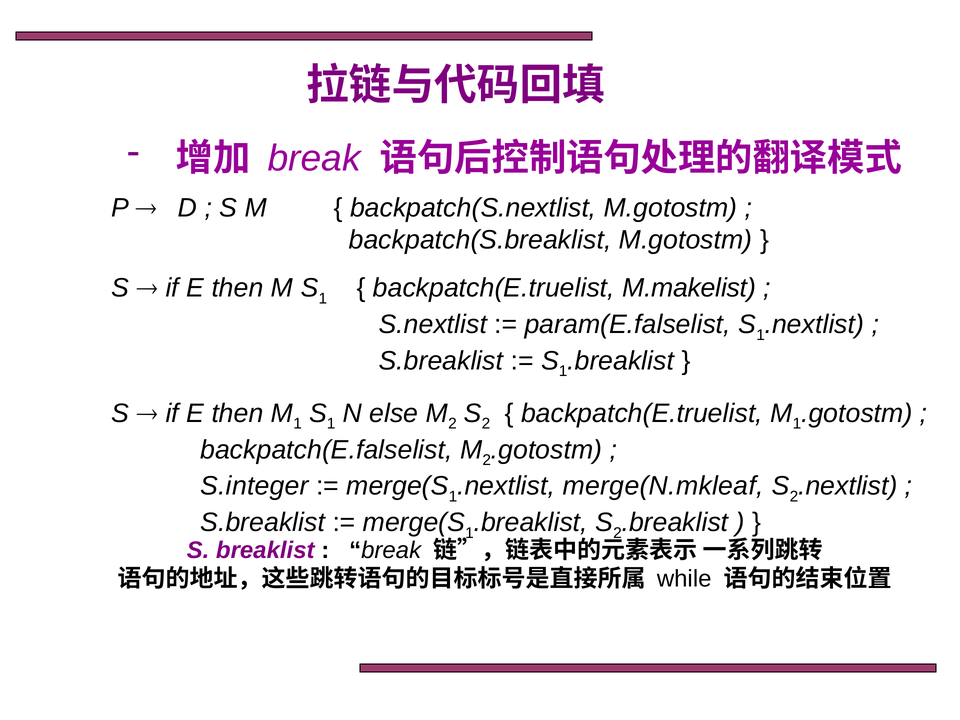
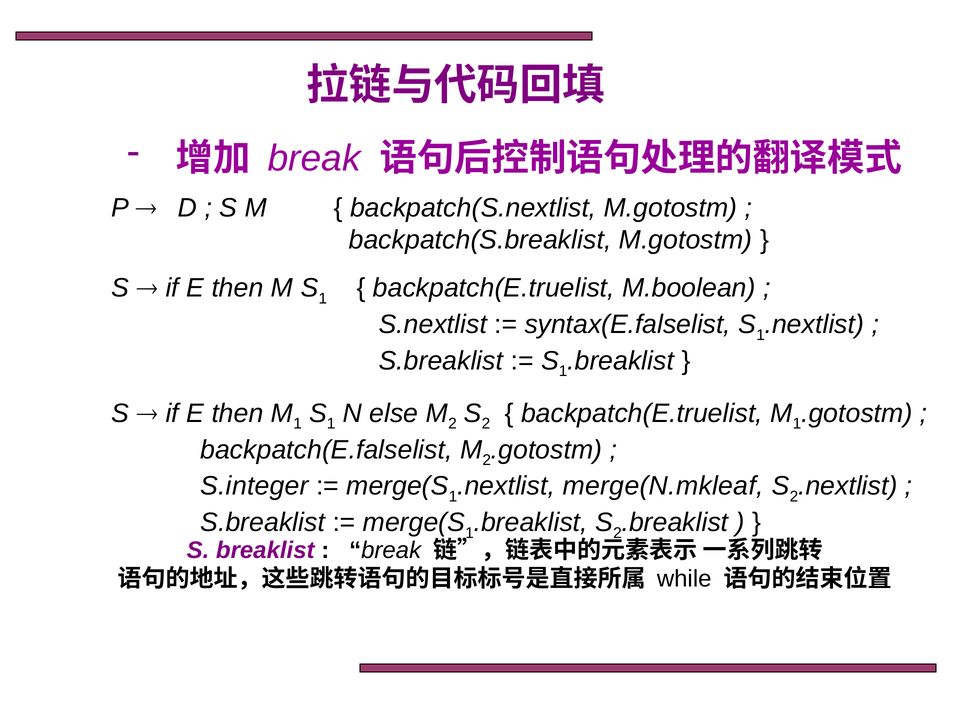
M.makelist: M.makelist -> M.boolean
param(E.falselist: param(E.falselist -> syntax(E.falselist
